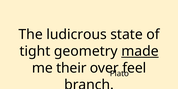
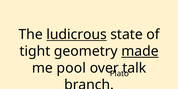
ludicrous underline: none -> present
their: their -> pool
feel: feel -> talk
